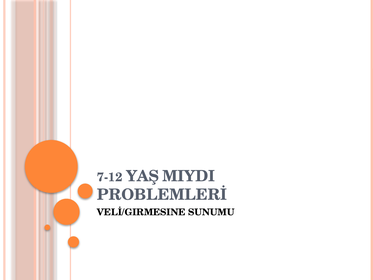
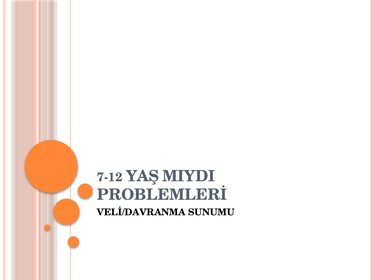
VELİ/GIRMESINE: VELİ/GIRMESINE -> VELİ/DAVRANMA
